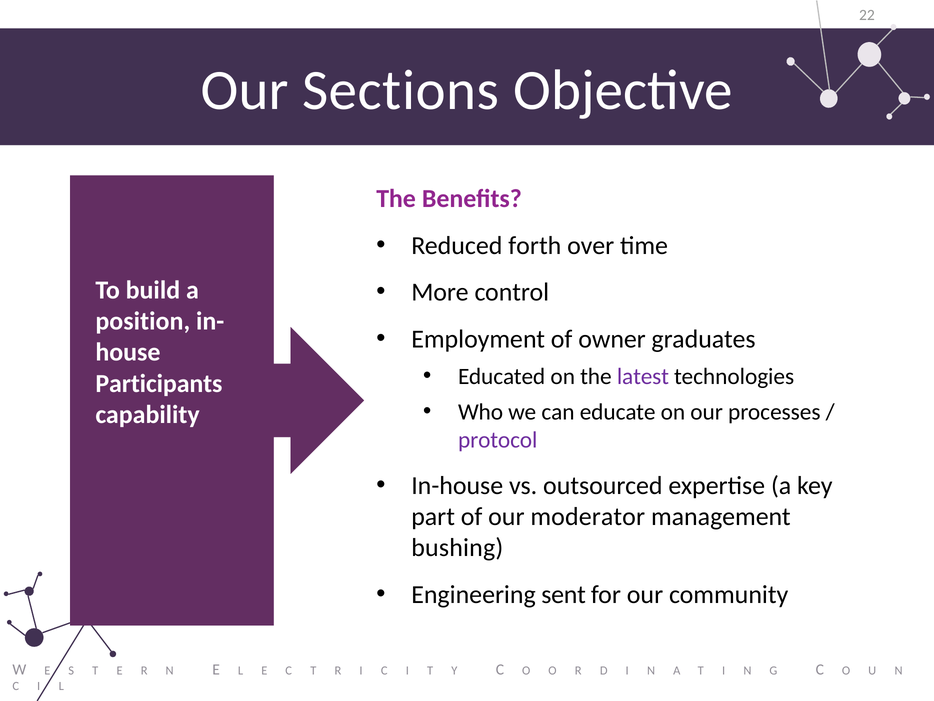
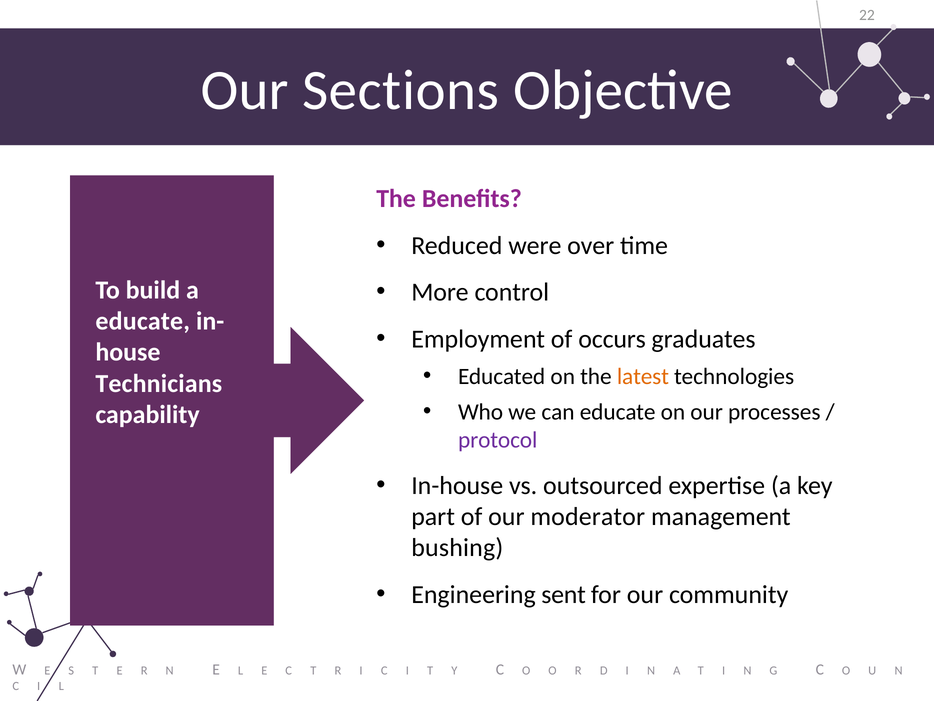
forth: forth -> were
position at (143, 321): position -> educate
owner: owner -> occurs
latest colour: purple -> orange
Participants: Participants -> Technicians
